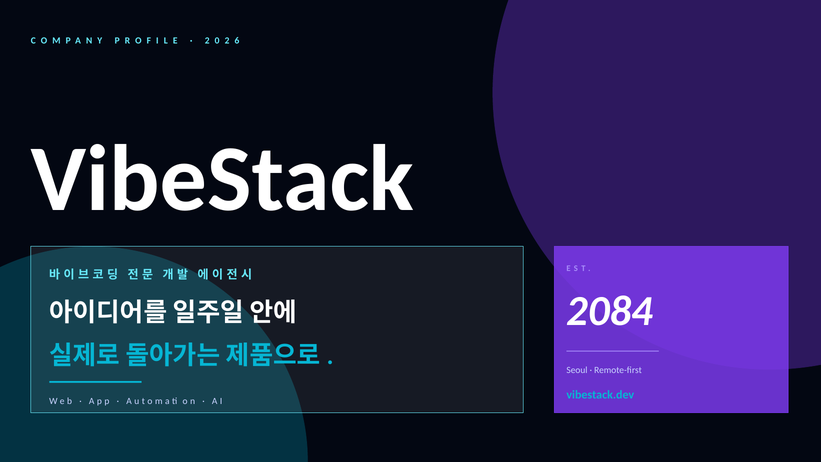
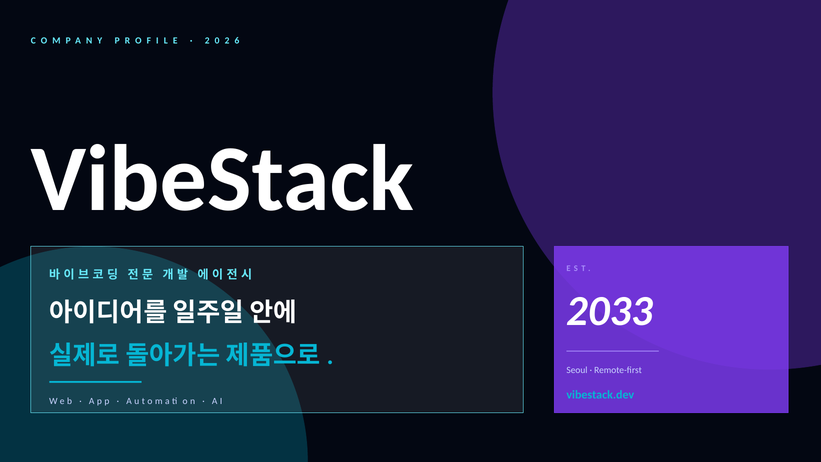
2084: 2084 -> 2033
